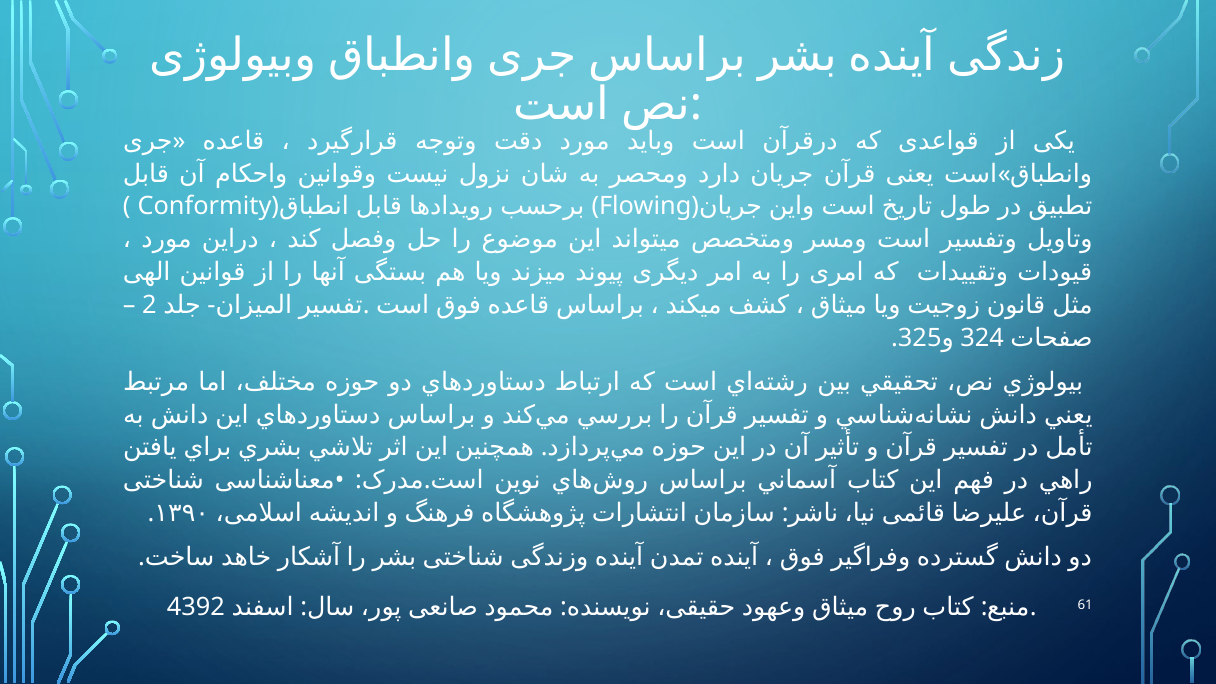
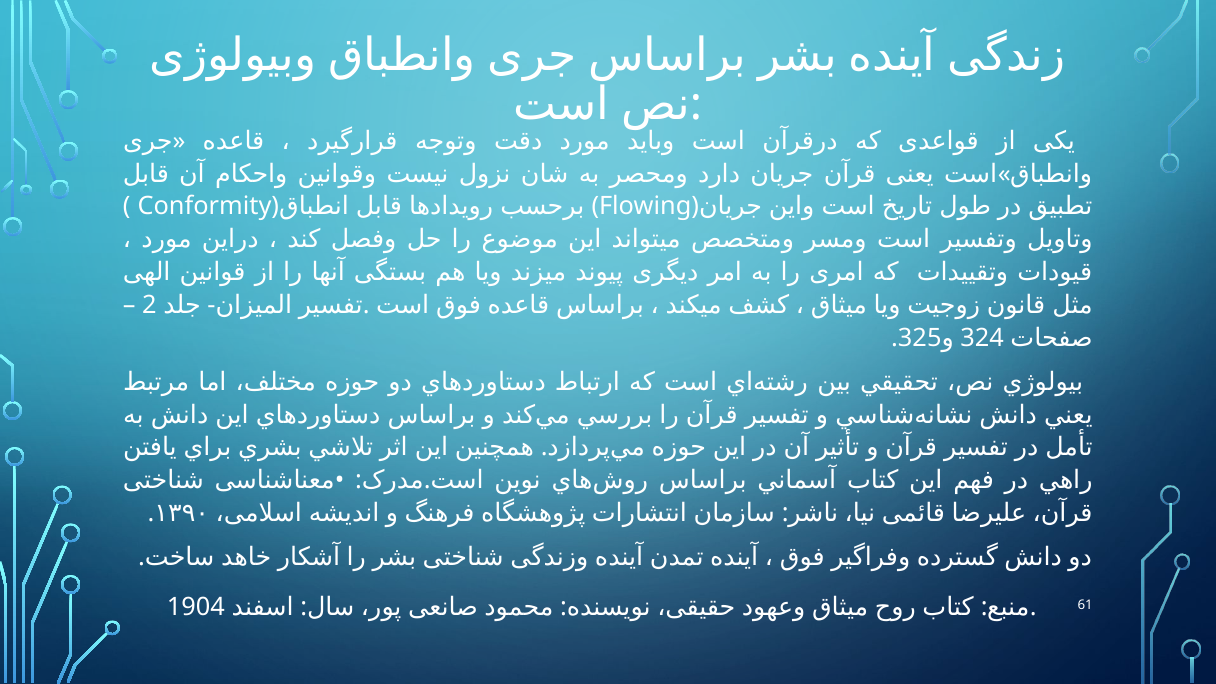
4392: 4392 -> 1904
